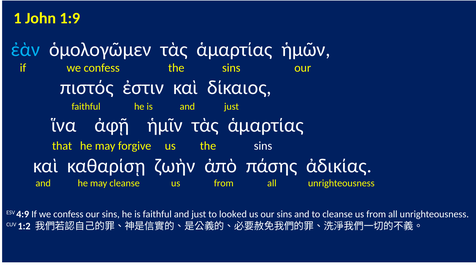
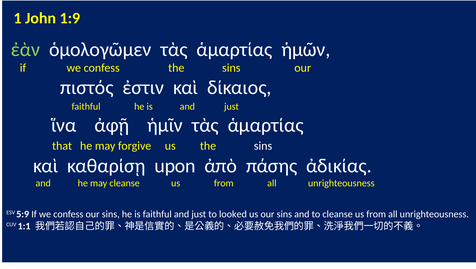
ἐὰν colour: light blue -> light green
ζωὴν: ζωὴν -> upon
4:9: 4:9 -> 5:9
1:2: 1:2 -> 1:1
